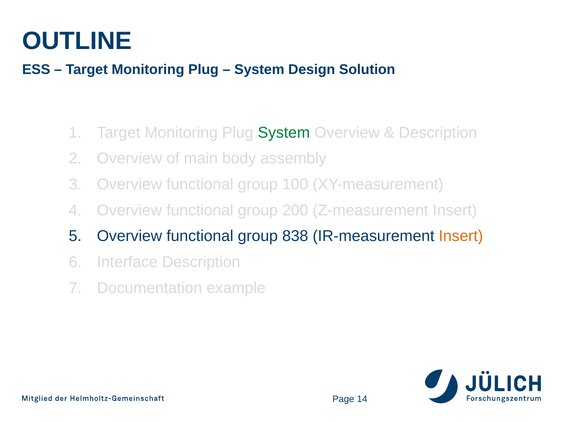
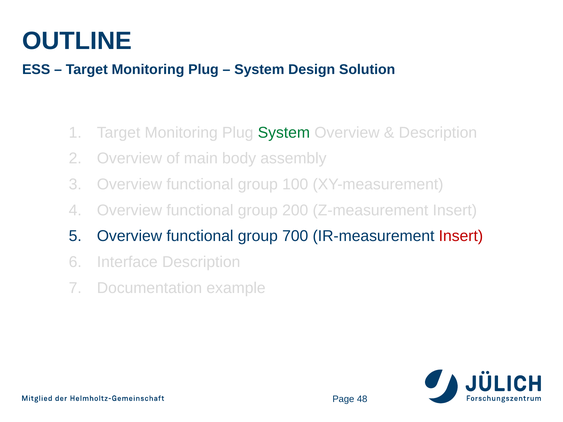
838: 838 -> 700
Insert at (461, 236) colour: orange -> red
14: 14 -> 48
